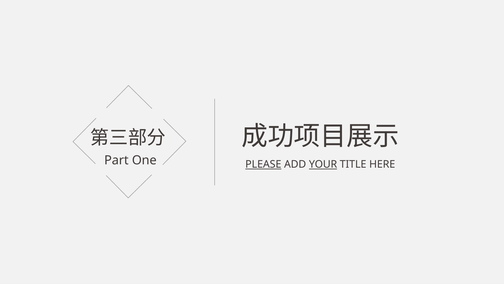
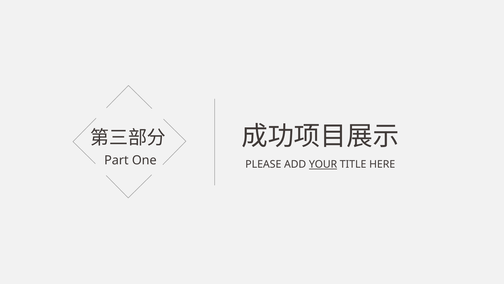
PLEASE underline: present -> none
